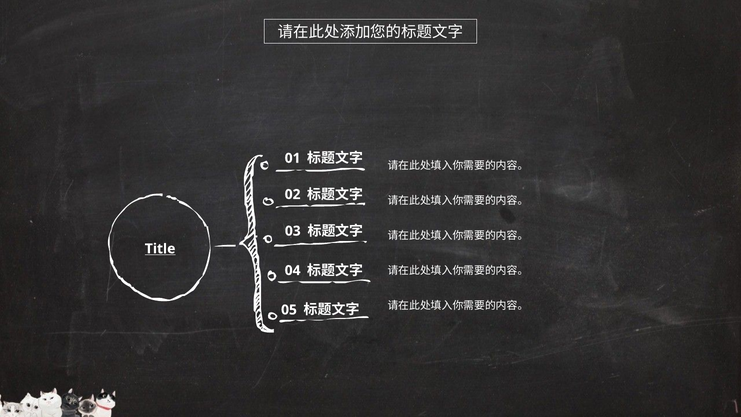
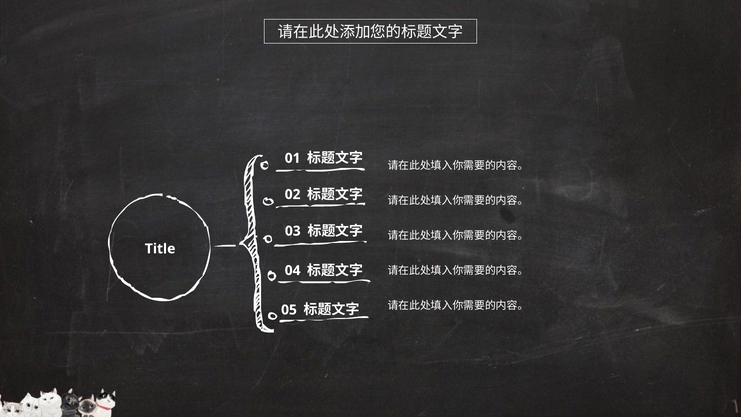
Title underline: present -> none
